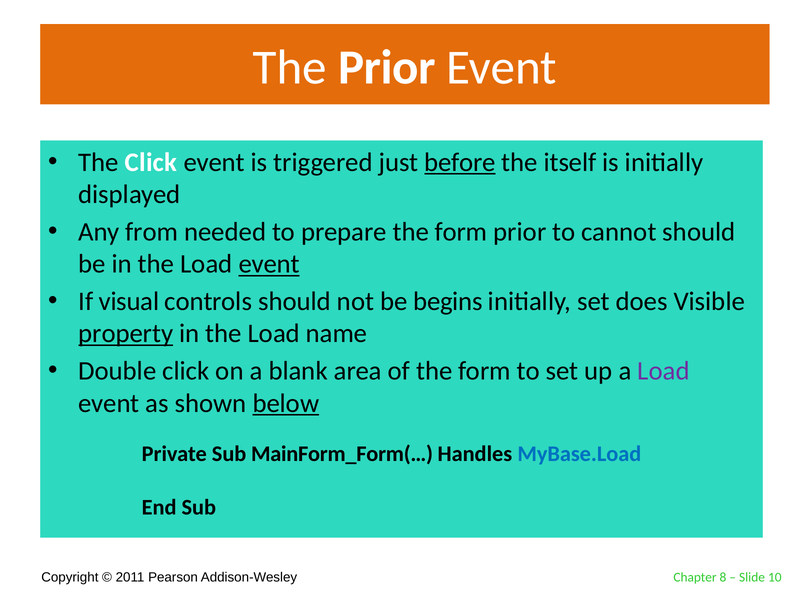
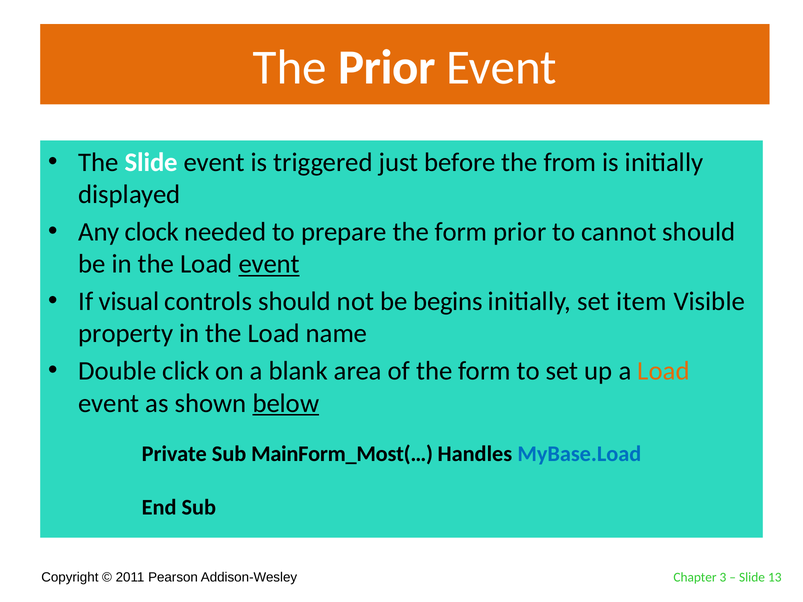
The Click: Click -> Slide
before underline: present -> none
itself: itself -> from
from: from -> clock
does: does -> item
property underline: present -> none
Load at (663, 371) colour: purple -> orange
MainForm_Form(…: MainForm_Form(… -> MainForm_Most(…
8: 8 -> 3
10: 10 -> 13
